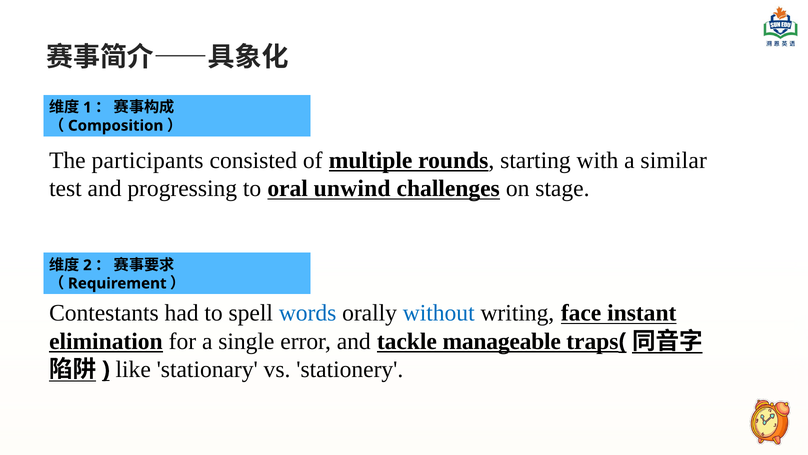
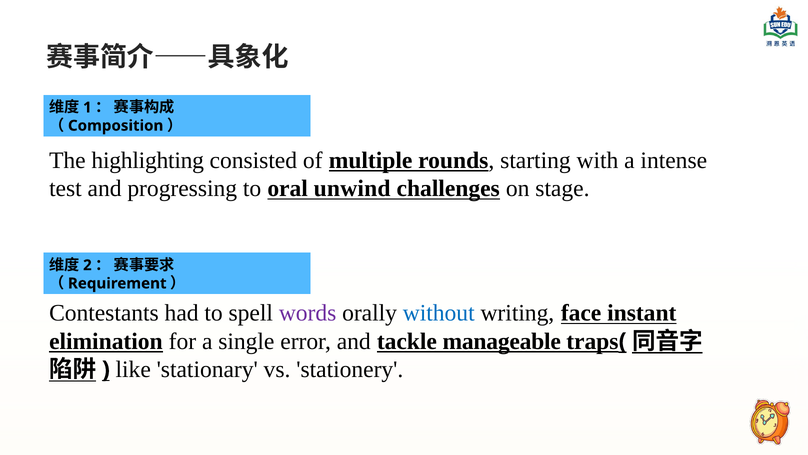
participants: participants -> highlighting
similar: similar -> intense
words colour: blue -> purple
